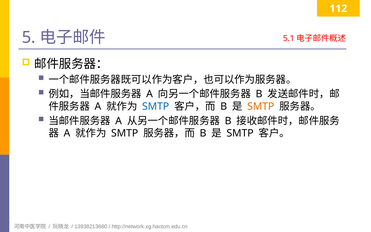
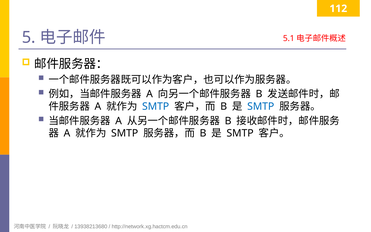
SMTP at (261, 106) colour: orange -> blue
